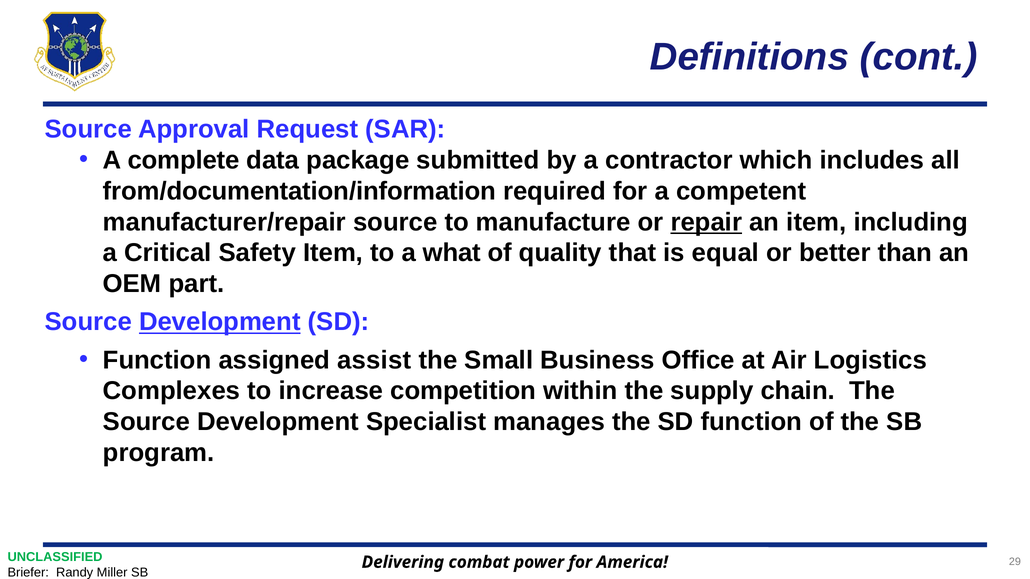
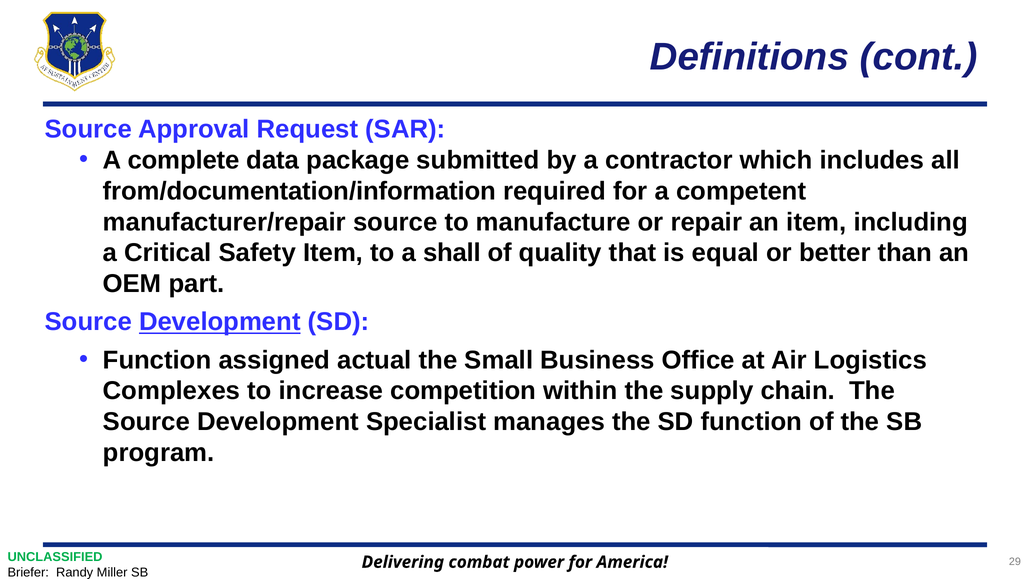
repair underline: present -> none
what: what -> shall
assist: assist -> actual
